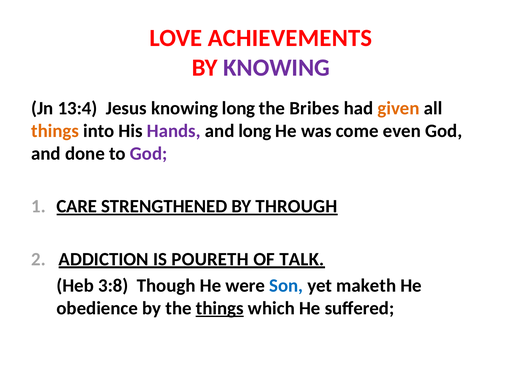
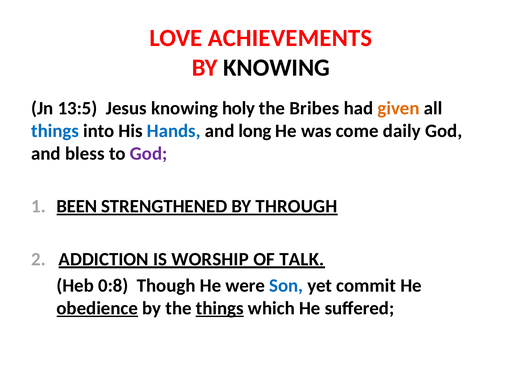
KNOWING at (277, 68) colour: purple -> black
13:4: 13:4 -> 13:5
knowing long: long -> holy
things at (55, 131) colour: orange -> blue
Hands colour: purple -> blue
even: even -> daily
done: done -> bless
CARE: CARE -> BEEN
POURETH: POURETH -> WORSHIP
3:8: 3:8 -> 0:8
maketh: maketh -> commit
obedience underline: none -> present
